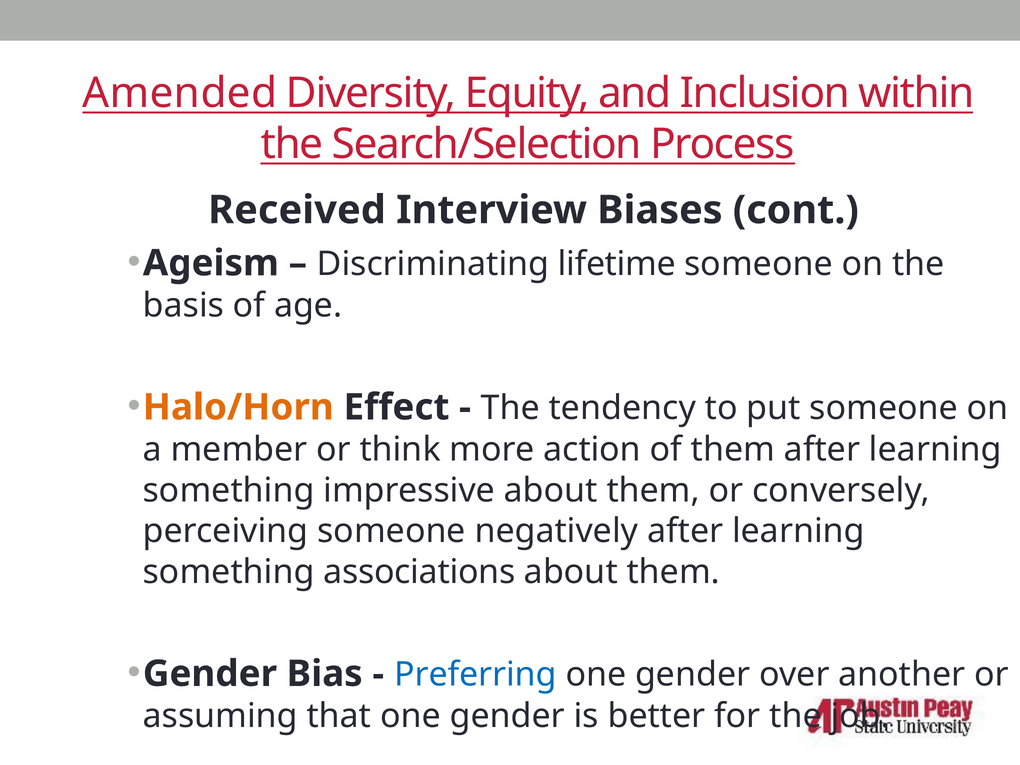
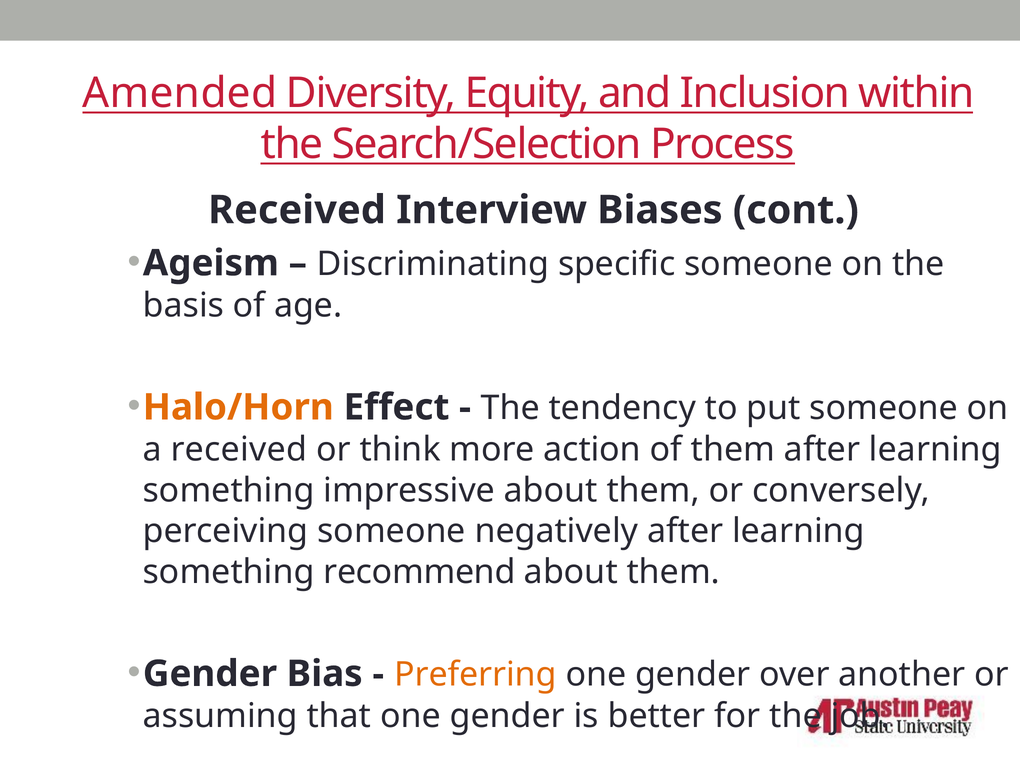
lifetime: lifetime -> specific
a member: member -> received
associations: associations -> recommend
Preferring colour: blue -> orange
